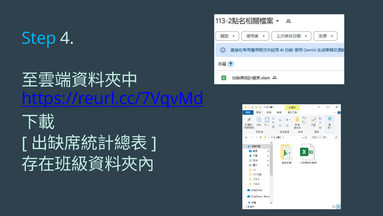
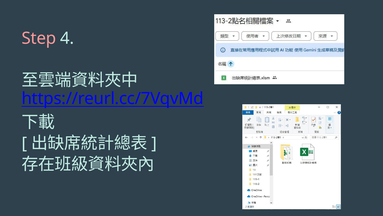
Step colour: light blue -> pink
